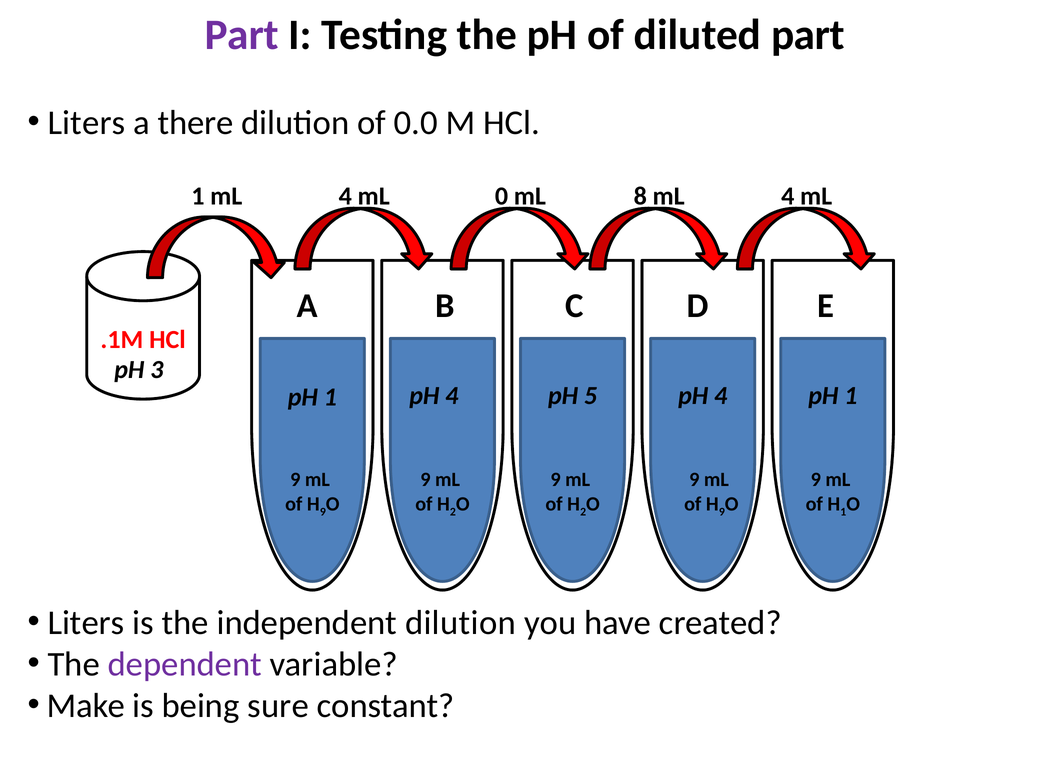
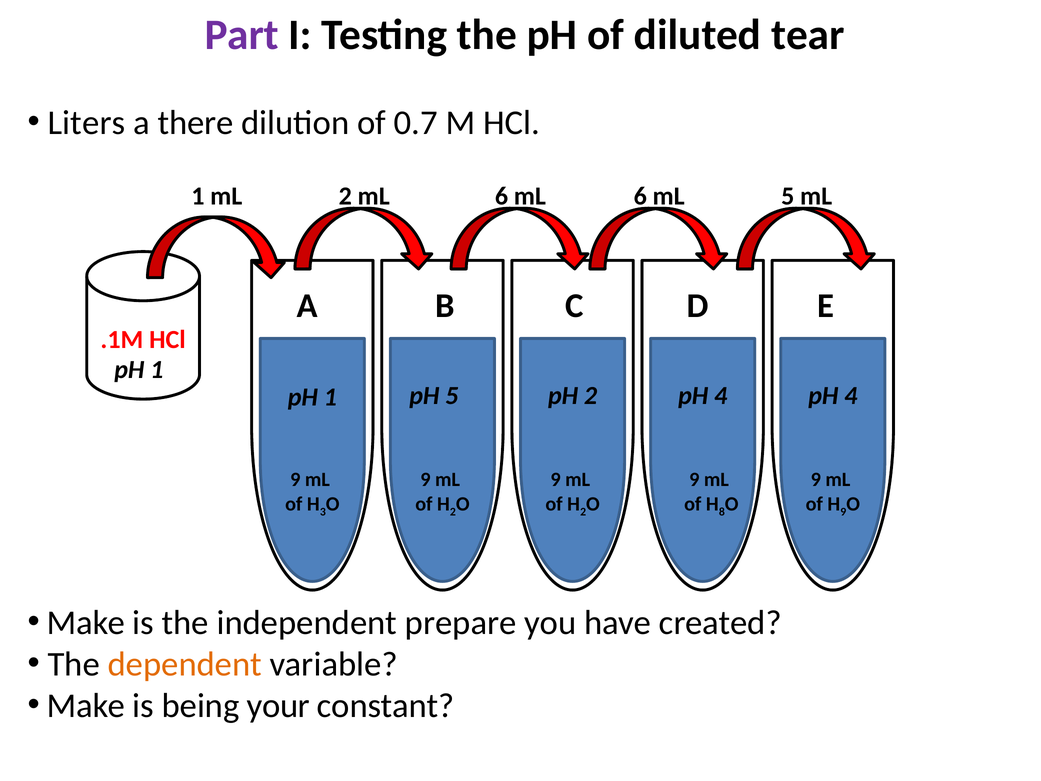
diluted part: part -> tear
0.0: 0.0 -> 0.7
1 mL 4: 4 -> 2
0 at (501, 196): 0 -> 6
8 at (640, 196): 8 -> 6
4 at (788, 196): 4 -> 5
3 at (157, 370): 3 -> 1
1 pH 4: 4 -> 5
pH 5: 5 -> 2
4 pH 1: 1 -> 4
9 at (323, 512): 9 -> 3
9 at (722, 512): 9 -> 8
1 at (843, 512): 1 -> 9
Liters at (86, 622): Liters -> Make
independent dilution: dilution -> prepare
dependent colour: purple -> orange
sure: sure -> your
